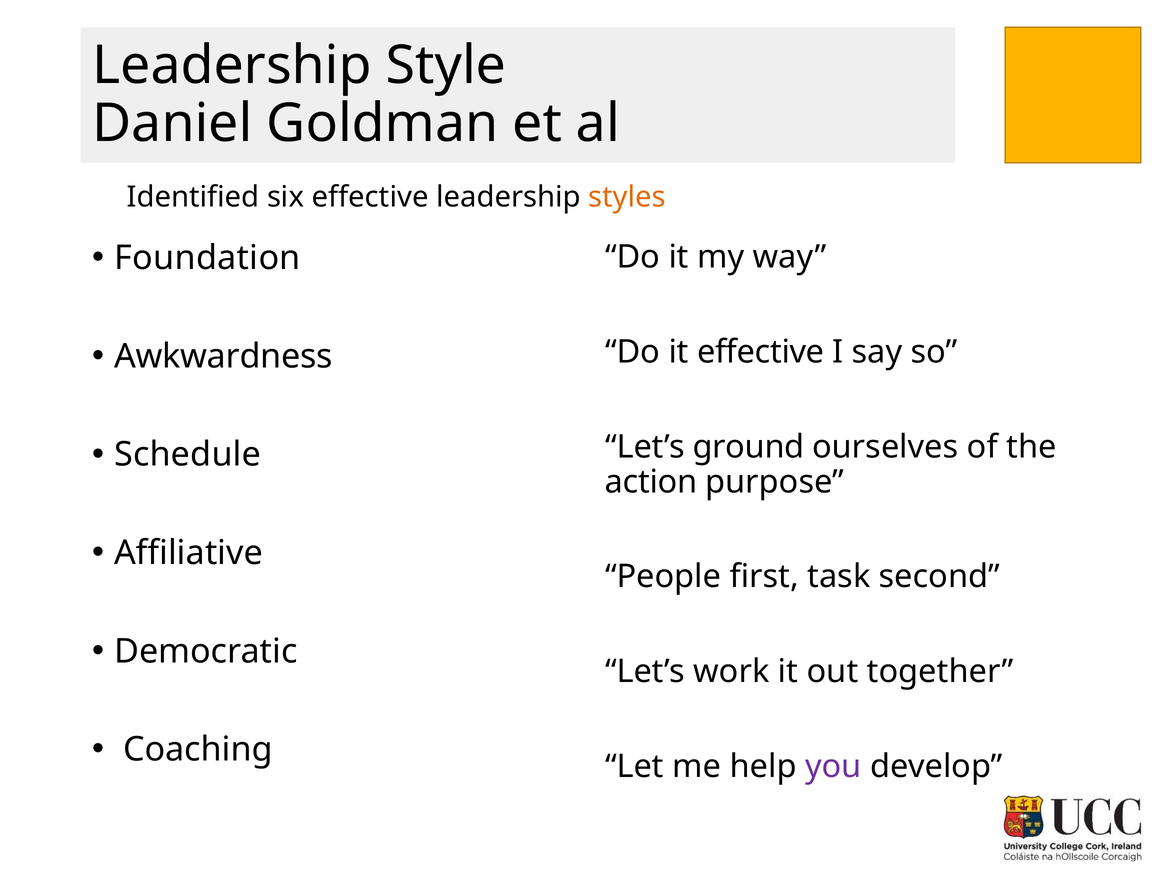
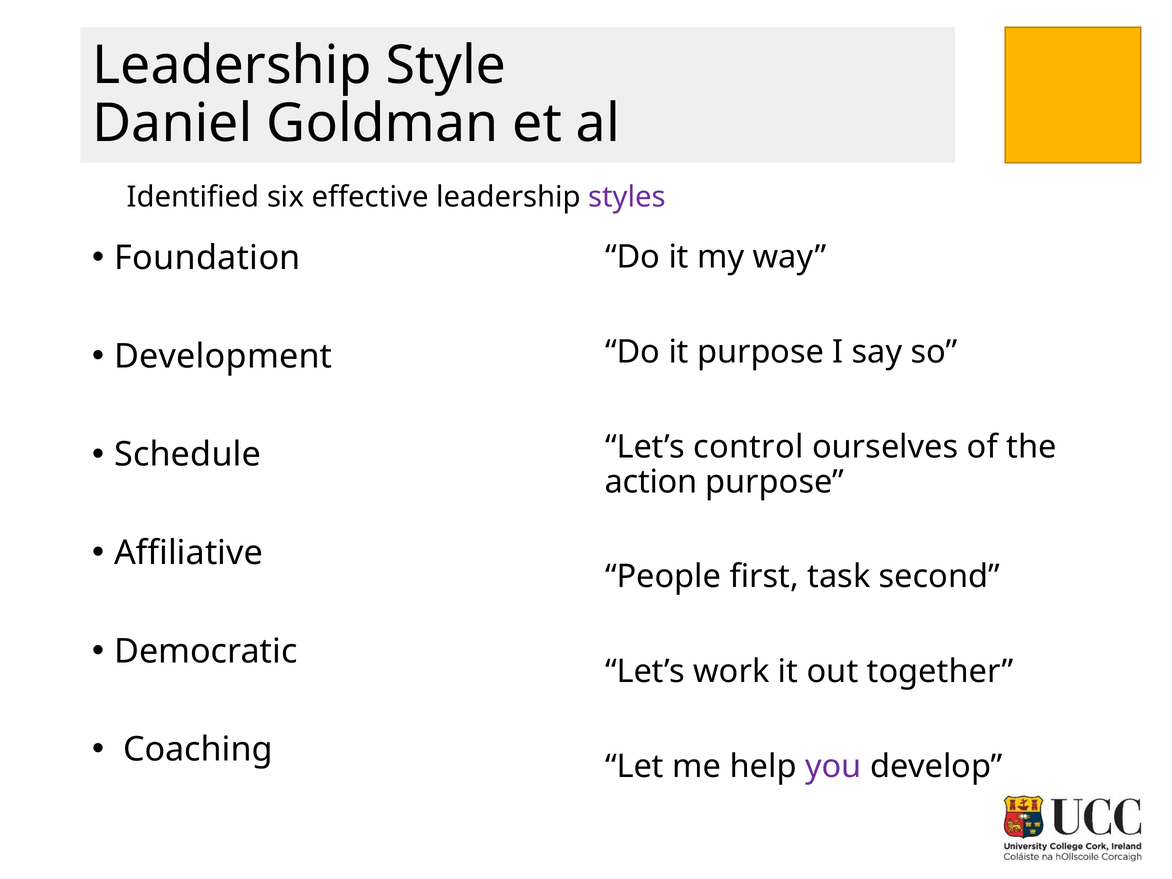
styles colour: orange -> purple
Awkwardness: Awkwardness -> Development
it effective: effective -> purpose
ground: ground -> control
